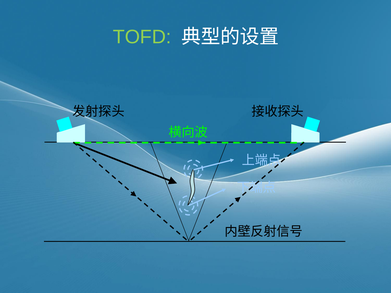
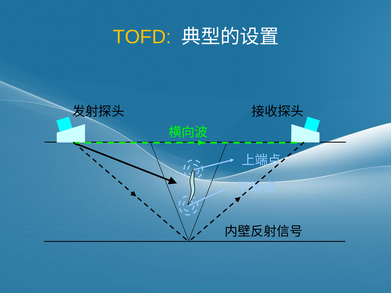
TOFD colour: light green -> yellow
